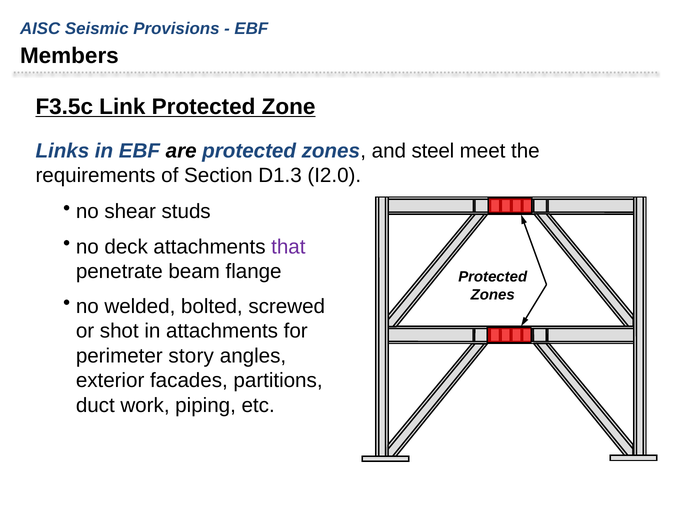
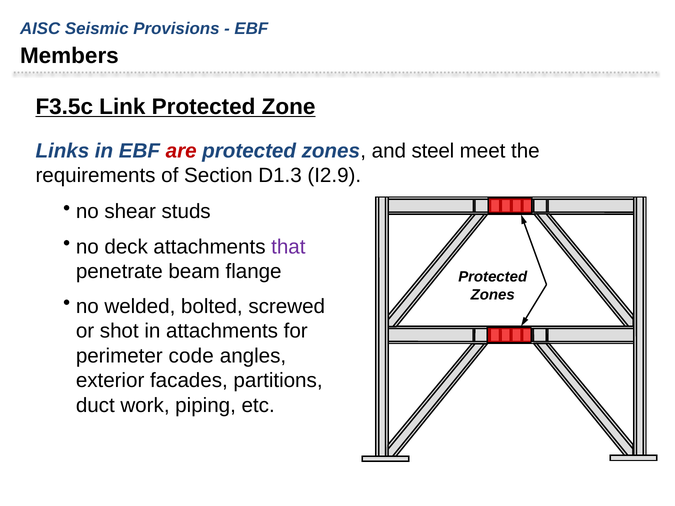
are colour: black -> red
I2.0: I2.0 -> I2.9
story: story -> code
